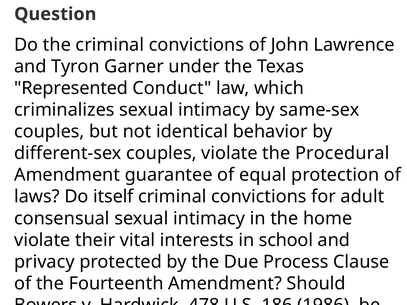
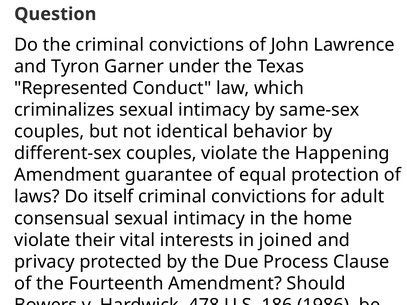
Procedural: Procedural -> Happening
school: school -> joined
